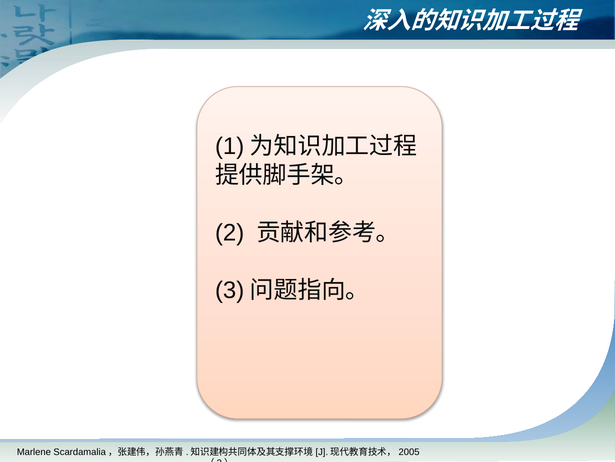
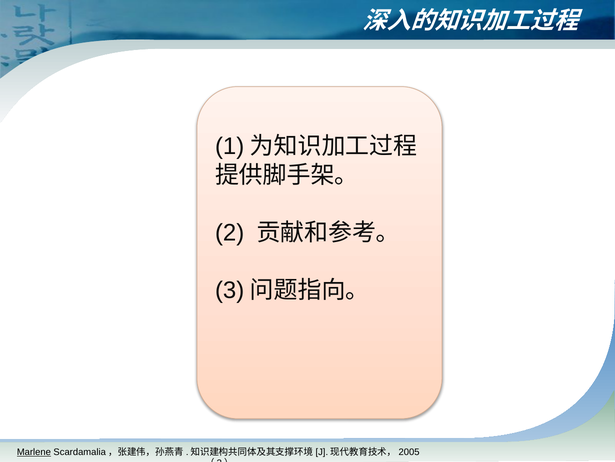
Marlene underline: none -> present
